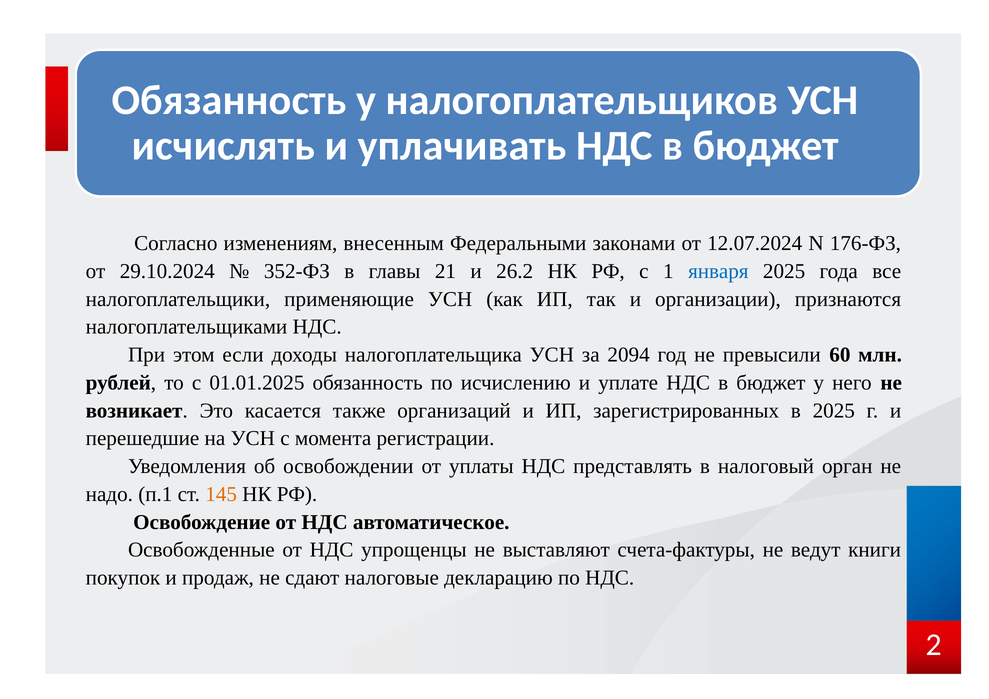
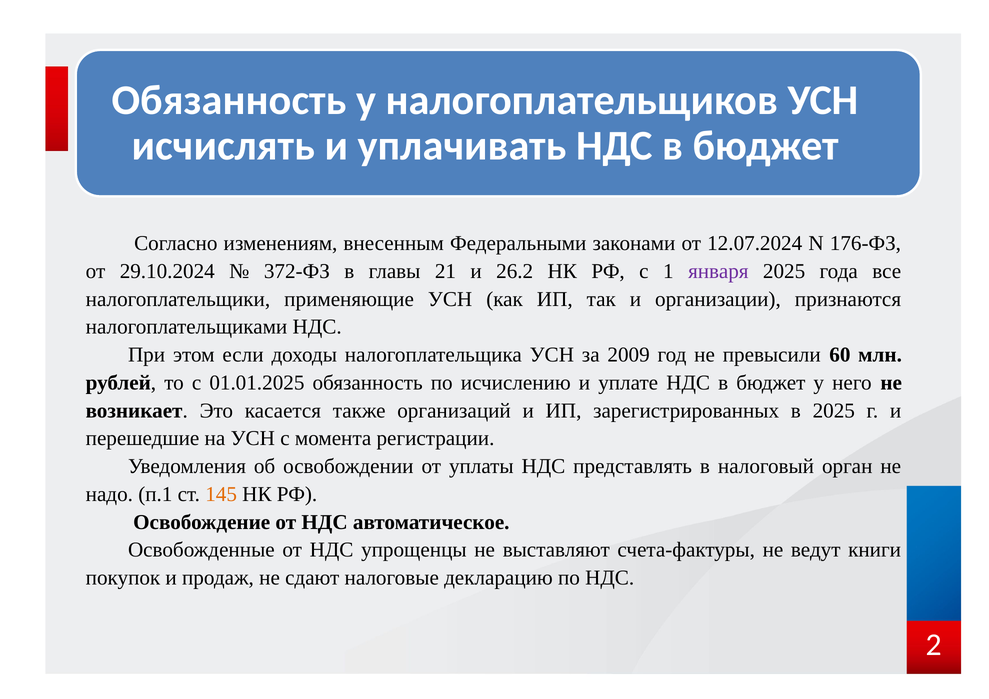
352-ФЗ: 352-ФЗ -> 372-ФЗ
января colour: blue -> purple
2094: 2094 -> 2009
